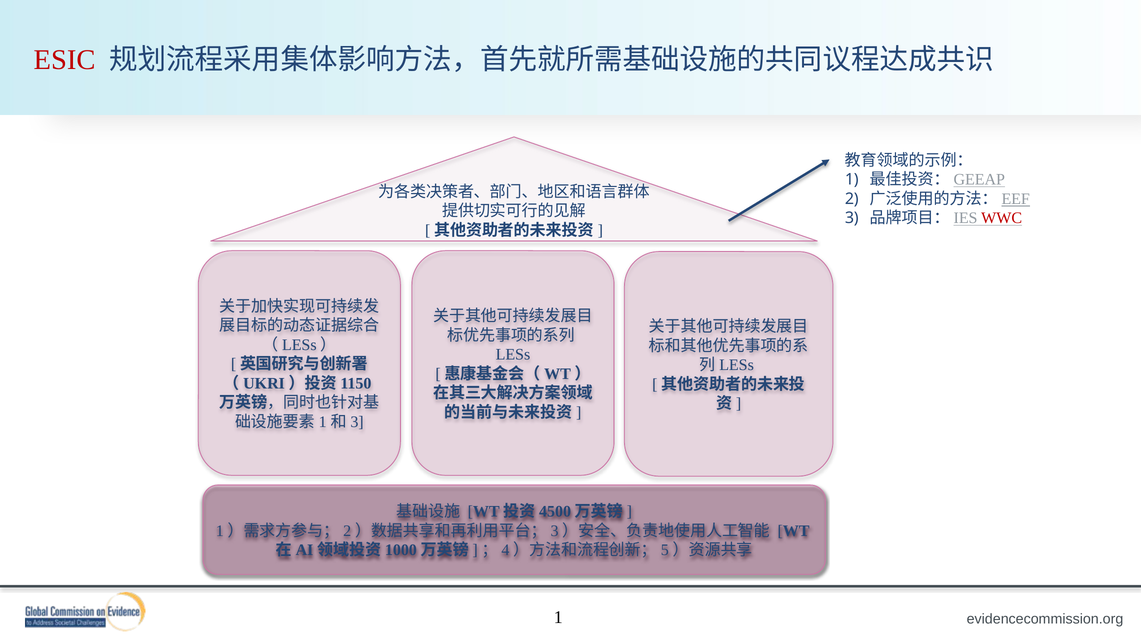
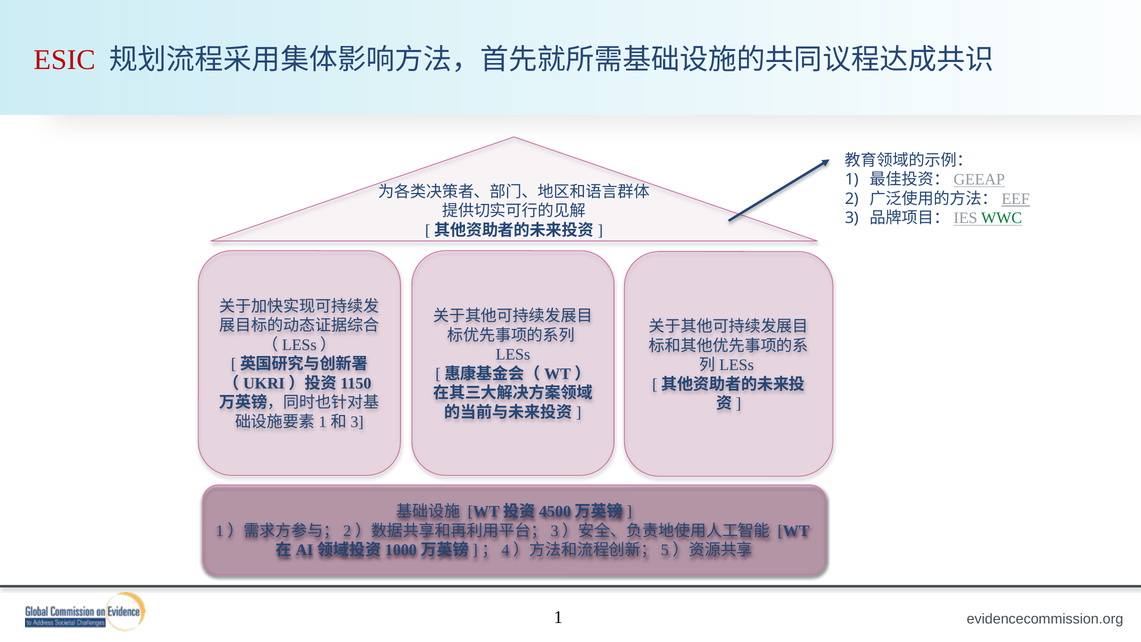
WWC colour: red -> green
